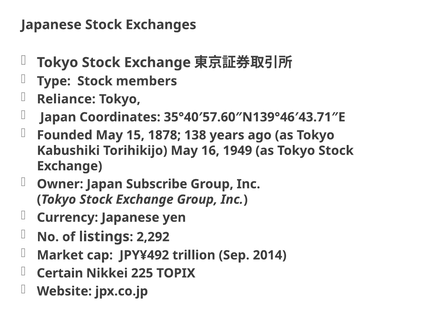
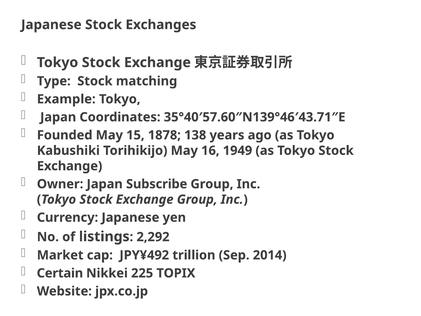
members: members -> matching
Reliance: Reliance -> Example
